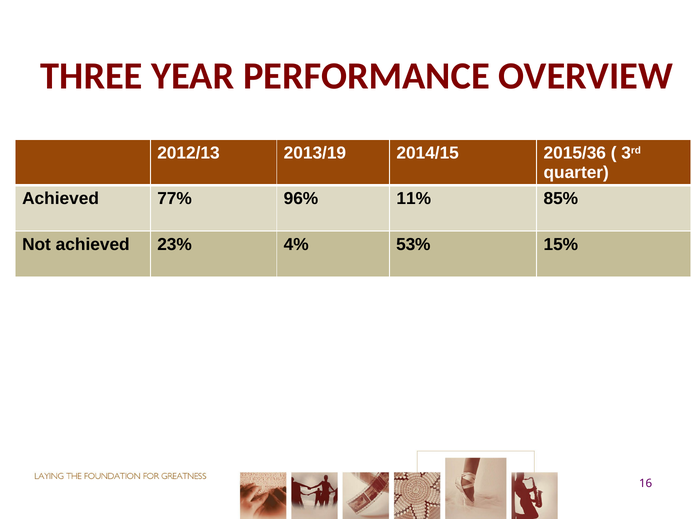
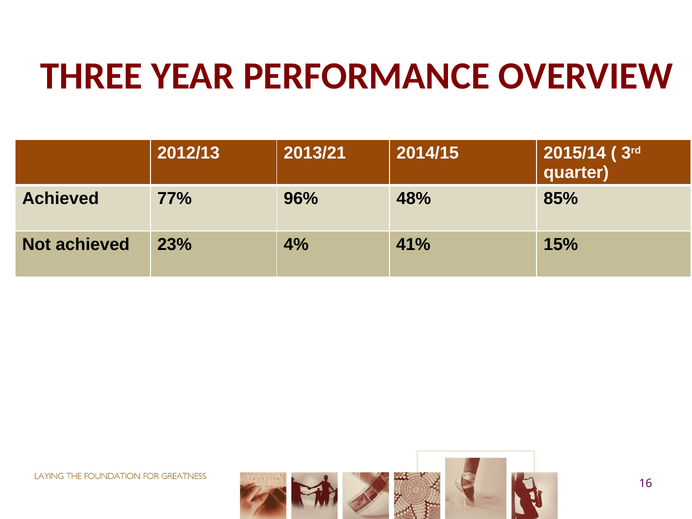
2013/19: 2013/19 -> 2013/21
2015/36: 2015/36 -> 2015/14
11%: 11% -> 48%
53%: 53% -> 41%
